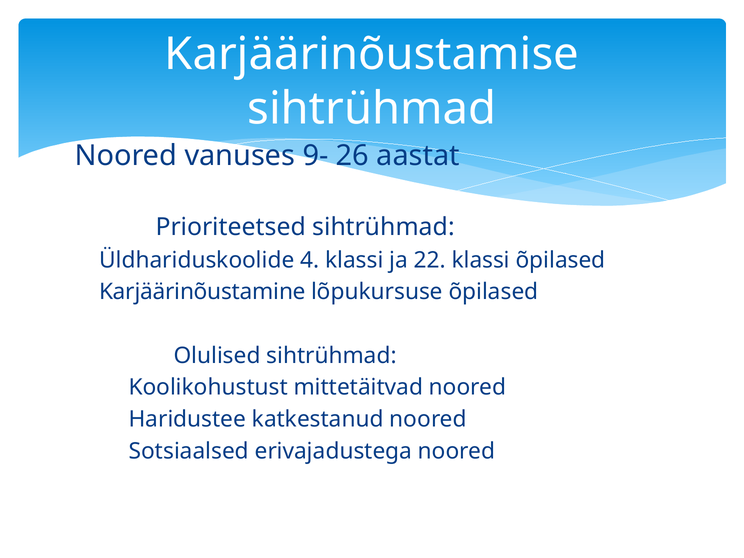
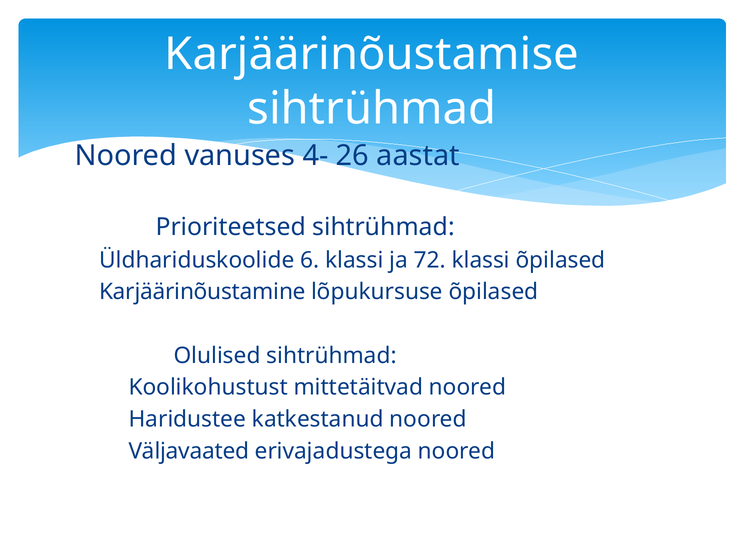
9-: 9- -> 4-
4: 4 -> 6
22: 22 -> 72
Sotsiaalsed: Sotsiaalsed -> Väljavaated
